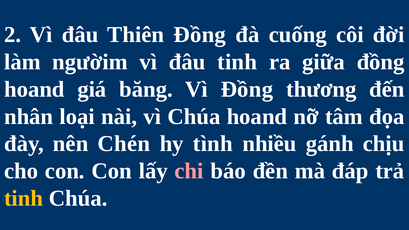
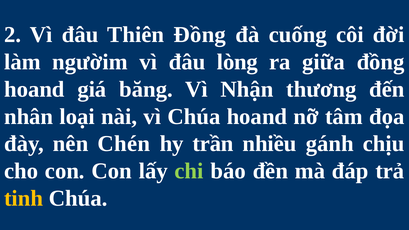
đâu tinh: tinh -> lòng
Vì Đồng: Đồng -> Nhận
tình: tình -> trần
chi colour: pink -> light green
